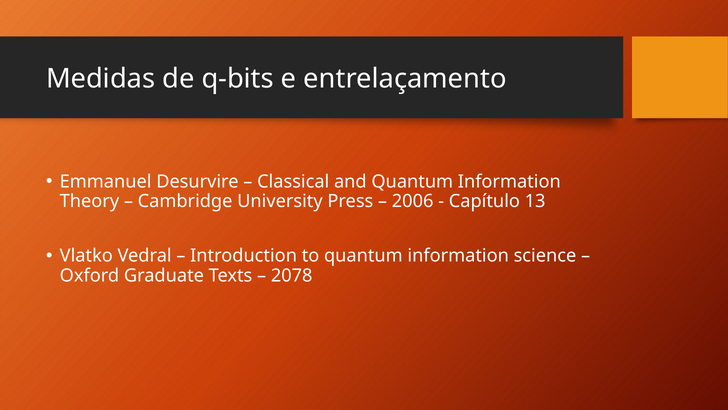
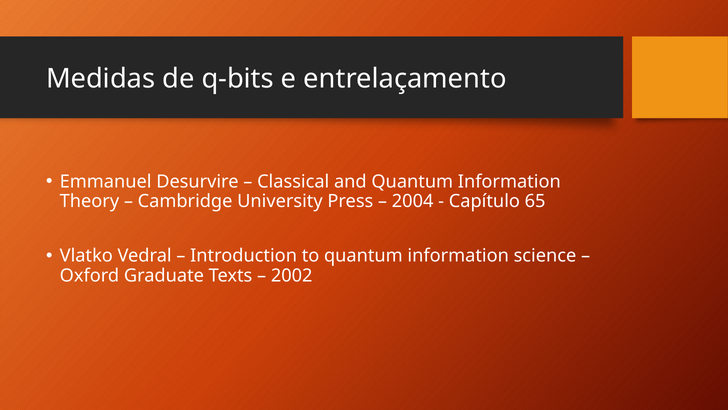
2006: 2006 -> 2004
13: 13 -> 65
2078: 2078 -> 2002
